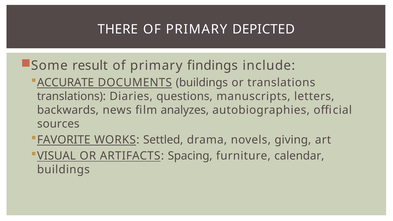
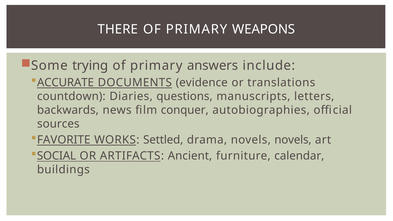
DEPICTED: DEPICTED -> WEAPONS
result: result -> trying
findings: findings -> answers
DOCUMENTS buildings: buildings -> evidence
translations at (71, 96): translations -> countdown
analyzes: analyzes -> conquer
novels giving: giving -> novels
VISUAL: VISUAL -> SOCIAL
Spacing: Spacing -> Ancient
